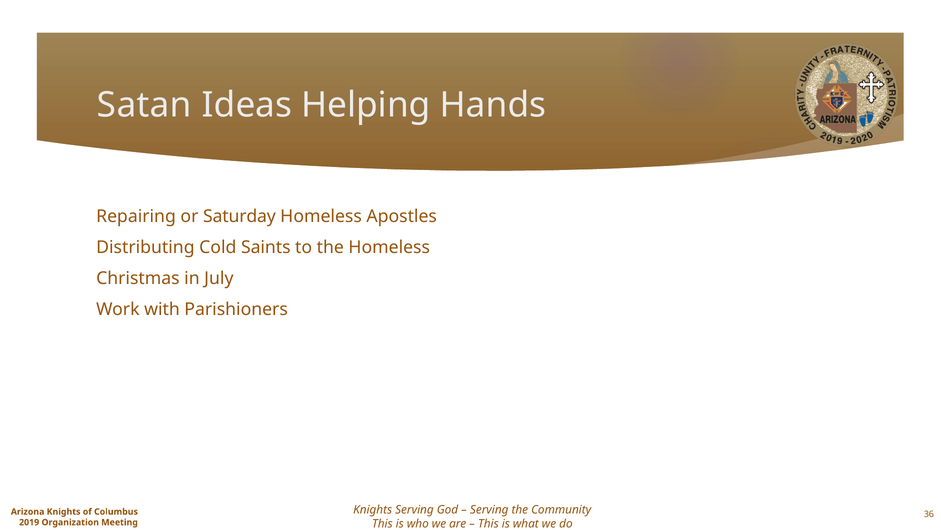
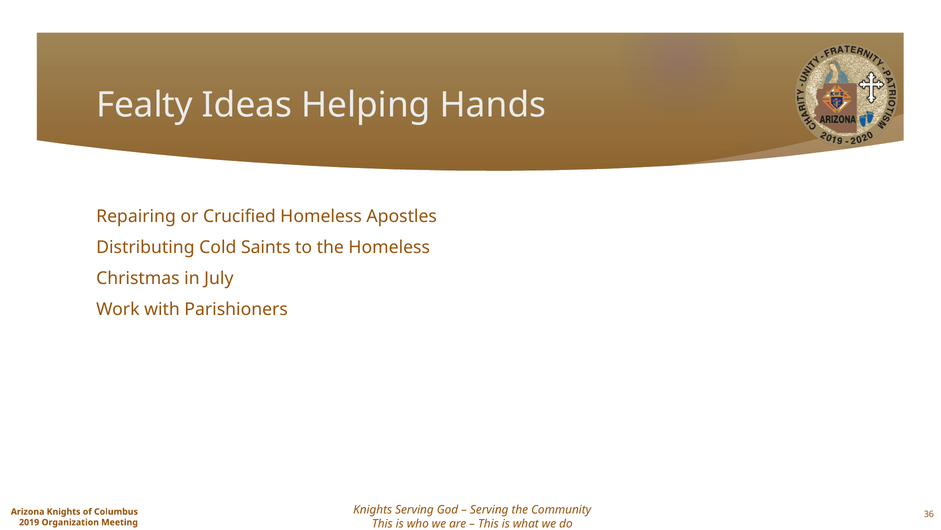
Satan: Satan -> Fealty
Saturday: Saturday -> Crucified
